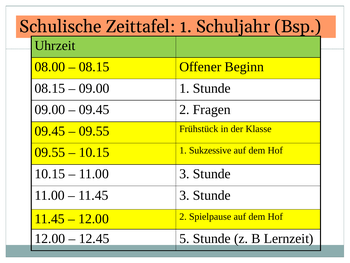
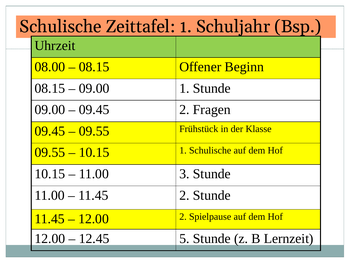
1 Sukzessive: Sukzessive -> Schulische
11.45 3: 3 -> 2
